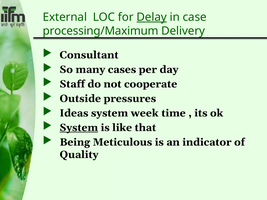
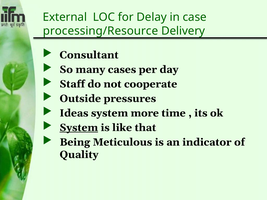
Delay underline: present -> none
processing/Maximum: processing/Maximum -> processing/Resource
week: week -> more
